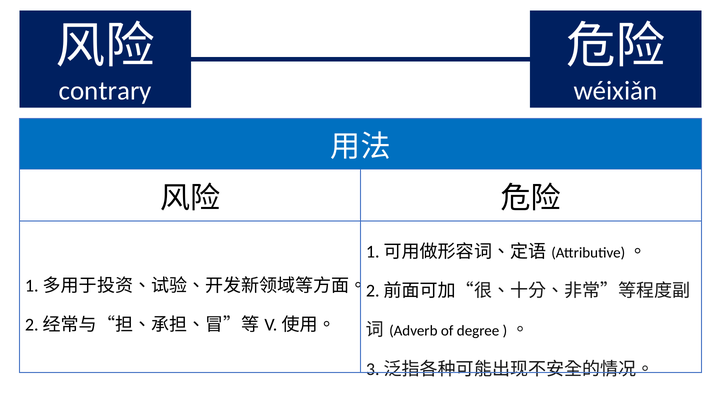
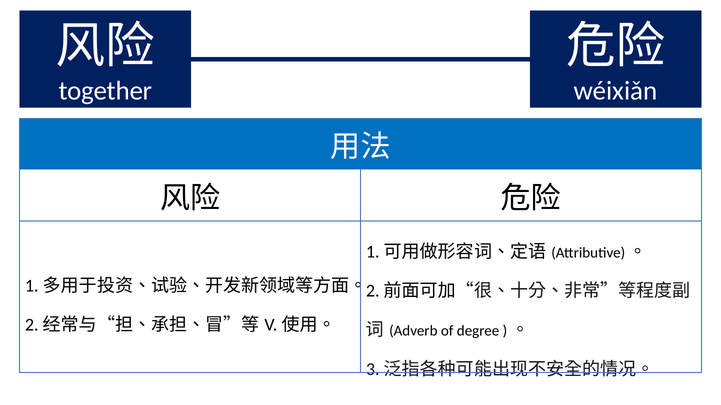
contrary: contrary -> together
